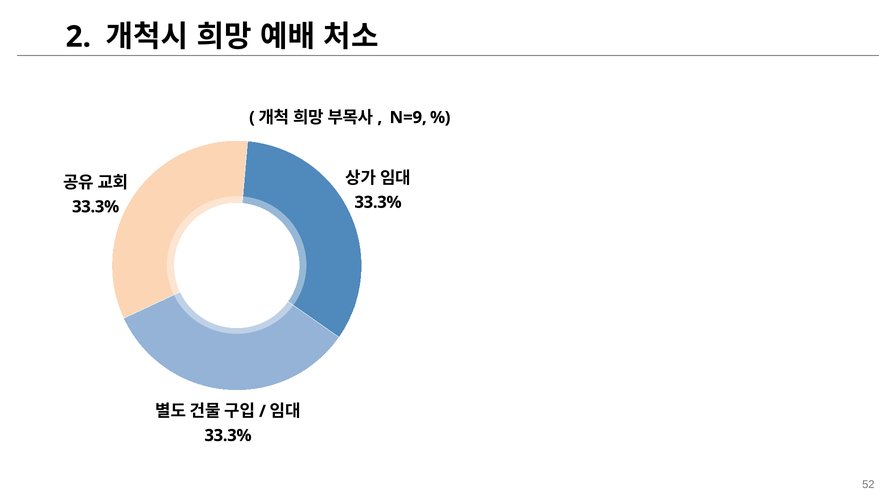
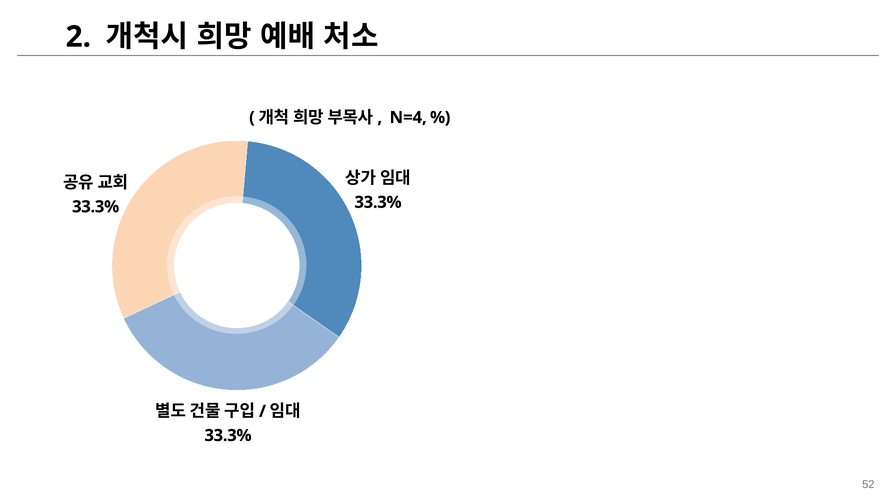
N=9: N=9 -> N=4
